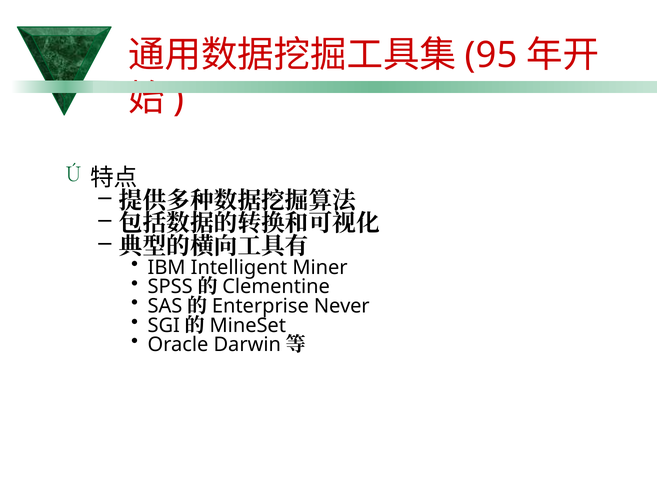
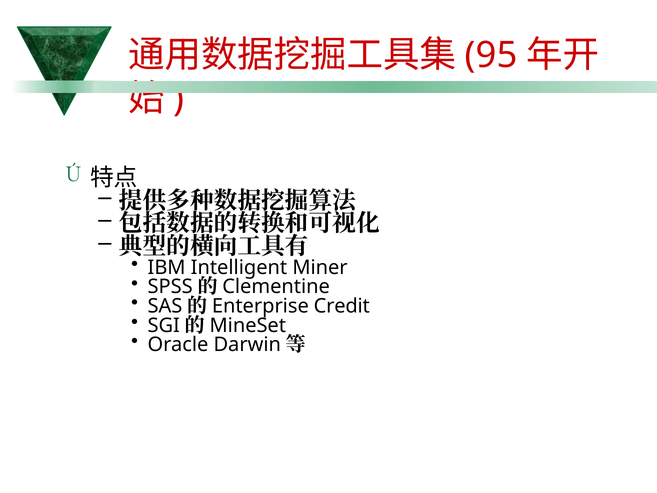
Never: Never -> Credit
